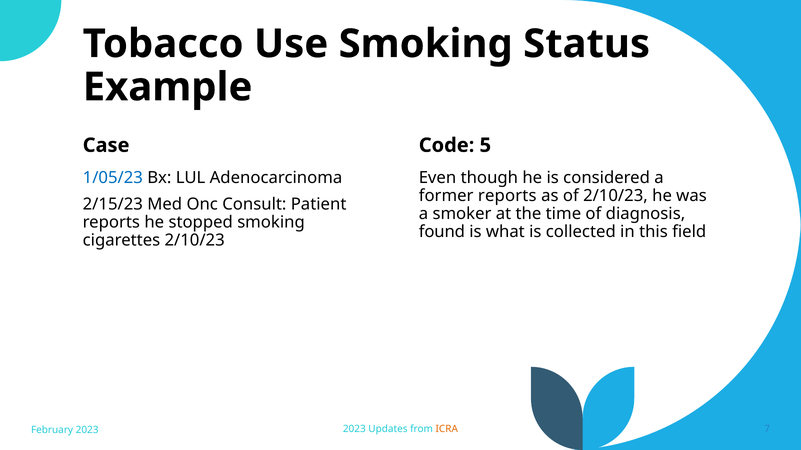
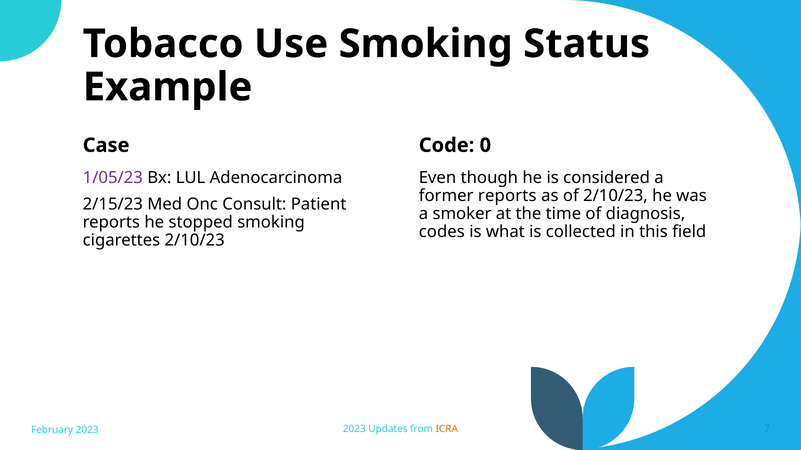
5: 5 -> 0
1/05/23 colour: blue -> purple
found: found -> codes
